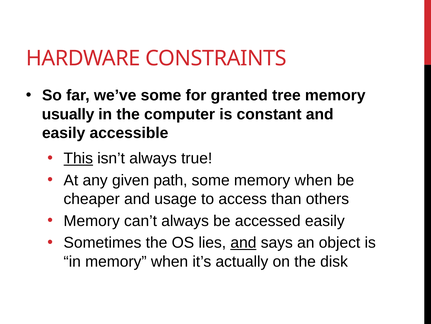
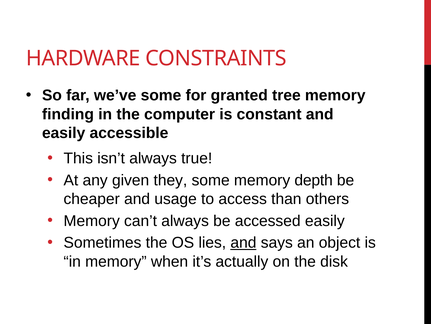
usually: usually -> finding
This underline: present -> none
path: path -> they
some memory when: when -> depth
